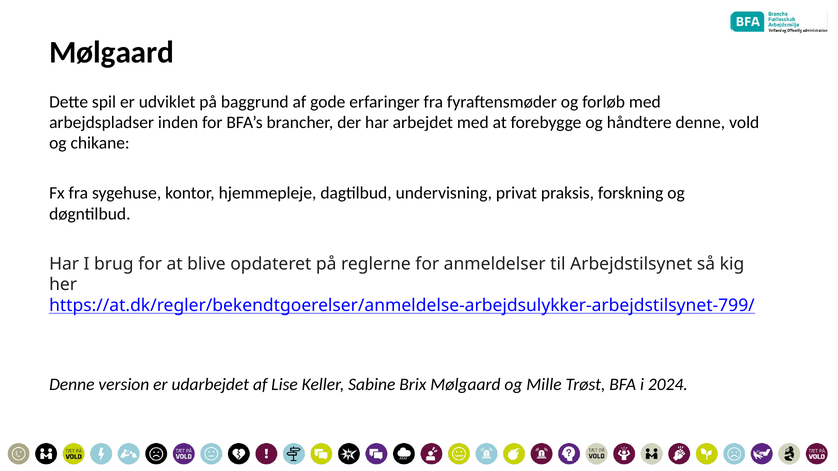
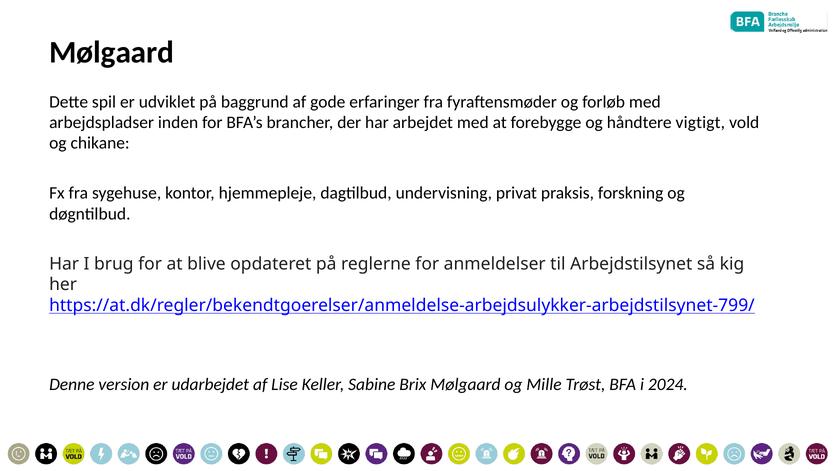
håndtere denne: denne -> vigtigt
